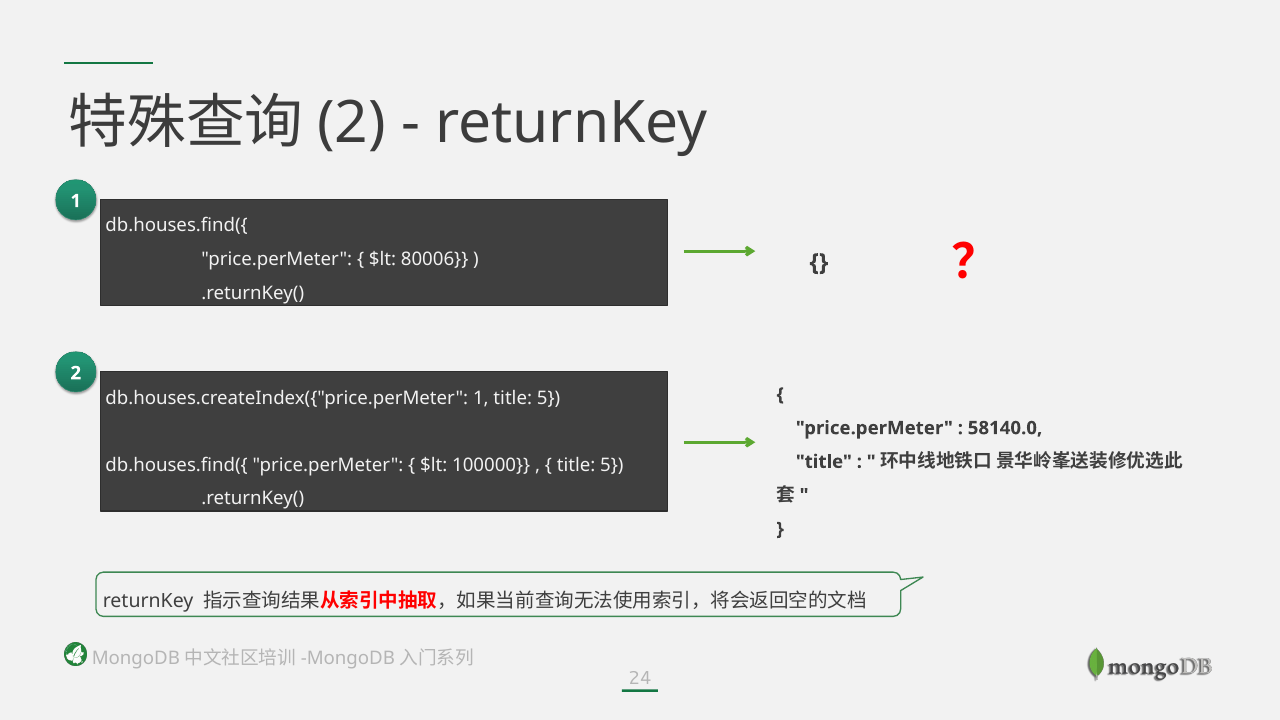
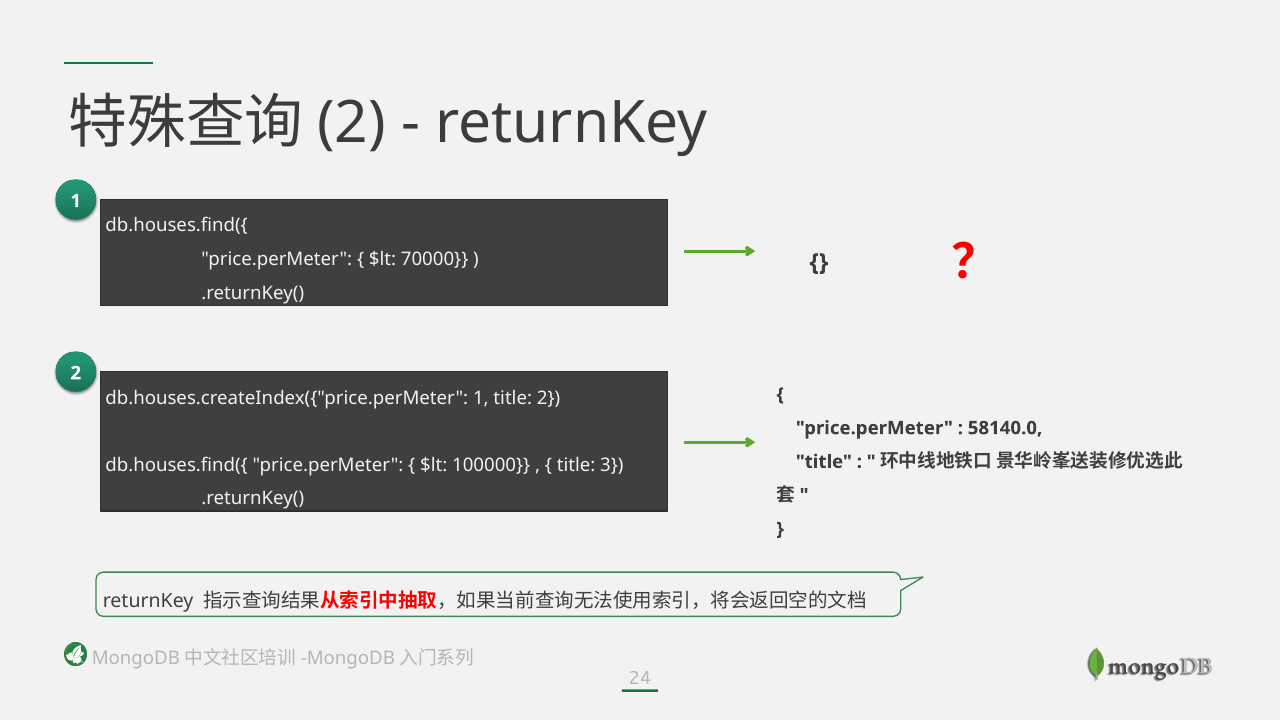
80006: 80006 -> 70000
1 title 5: 5 -> 2
5 at (612, 465): 5 -> 3
